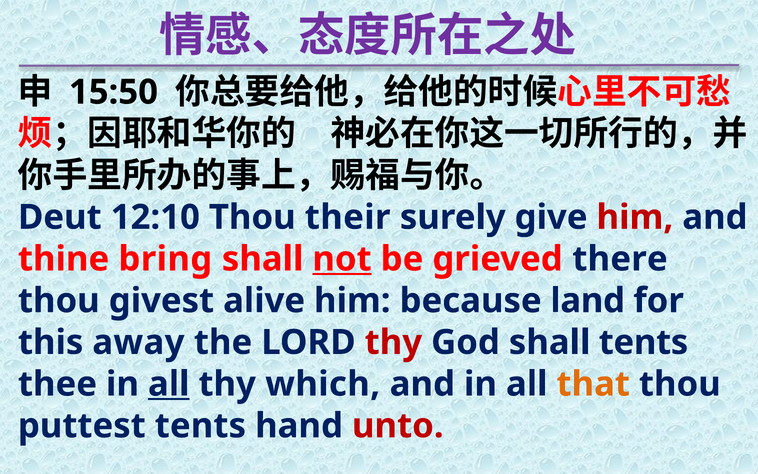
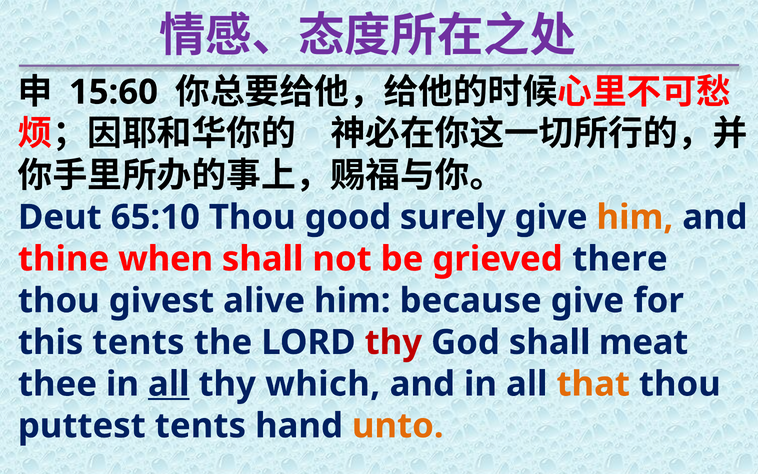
15:50: 15:50 -> 15:60
12:10: 12:10 -> 65:10
their: their -> good
him at (635, 217) colour: red -> orange
bring: bring -> when
not underline: present -> none
because land: land -> give
this away: away -> tents
shall tents: tents -> meat
unto colour: red -> orange
